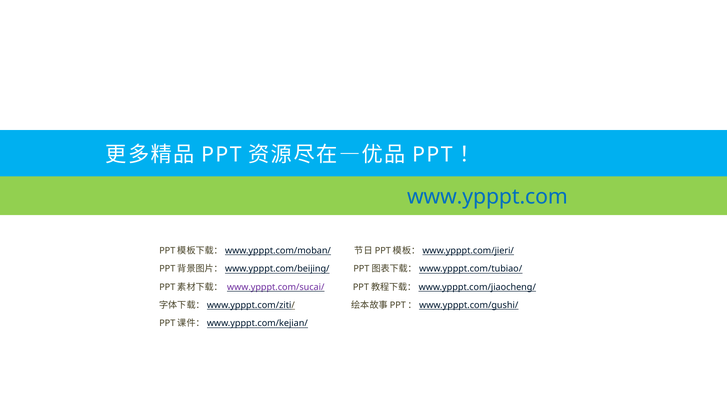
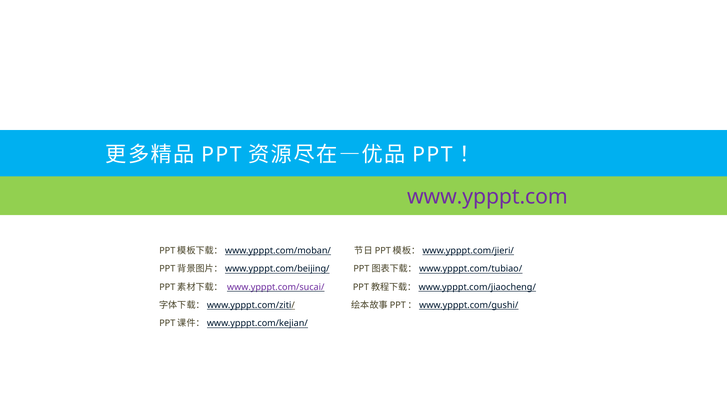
www.ypppt.com colour: blue -> purple
